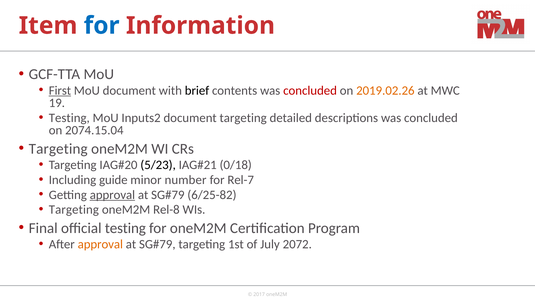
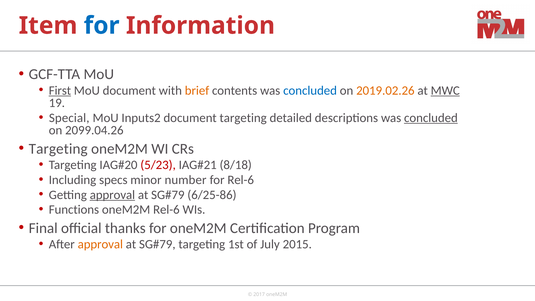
brief colour: black -> orange
concluded at (310, 90) colour: red -> blue
MWC underline: none -> present
Testing at (69, 118): Testing -> Special
concluded at (431, 118) underline: none -> present
2074.15.04: 2074.15.04 -> 2099.04.26
5/23 colour: black -> red
0/18: 0/18 -> 8/18
guide: guide -> specs
for Rel-7: Rel-7 -> Rel-6
6/25-82: 6/25-82 -> 6/25-86
Targeting at (74, 210): Targeting -> Functions
oneM2M Rel-8: Rel-8 -> Rel-6
official testing: testing -> thanks
2072: 2072 -> 2015
